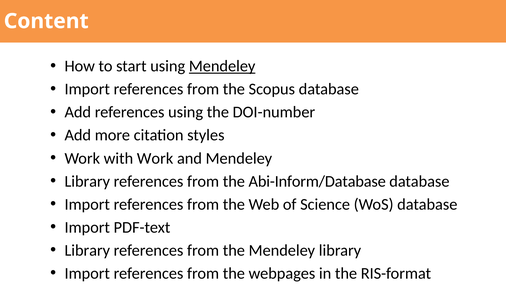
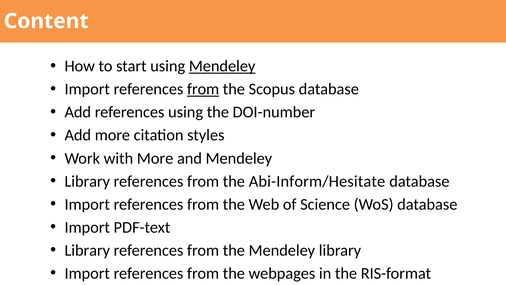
from at (203, 89) underline: none -> present
with Work: Work -> More
Abi-Inform/Database: Abi-Inform/Database -> Abi-Inform/Hesitate
